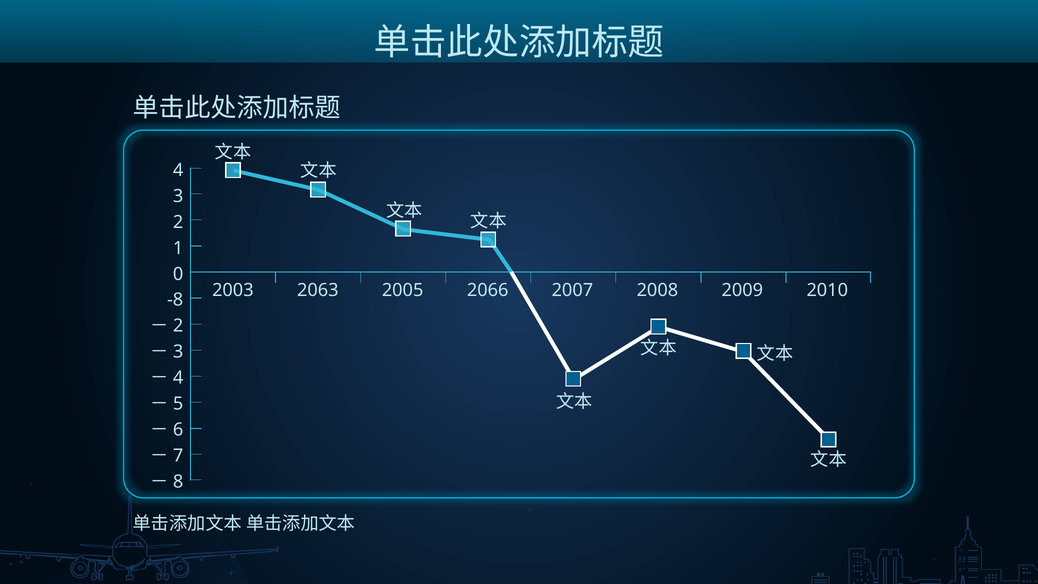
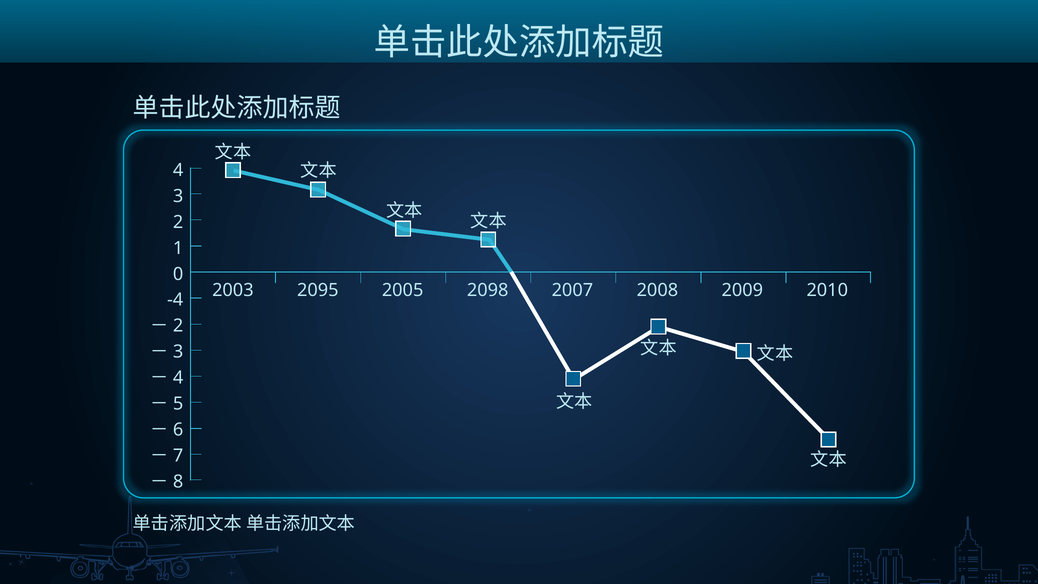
2063: 2063 -> 2095
2066: 2066 -> 2098
-8: -8 -> -4
